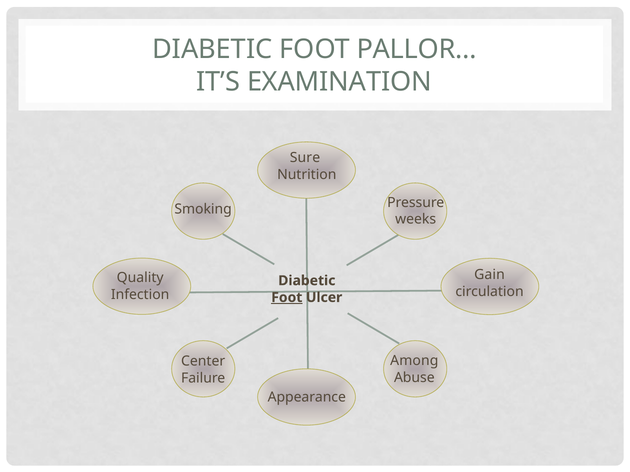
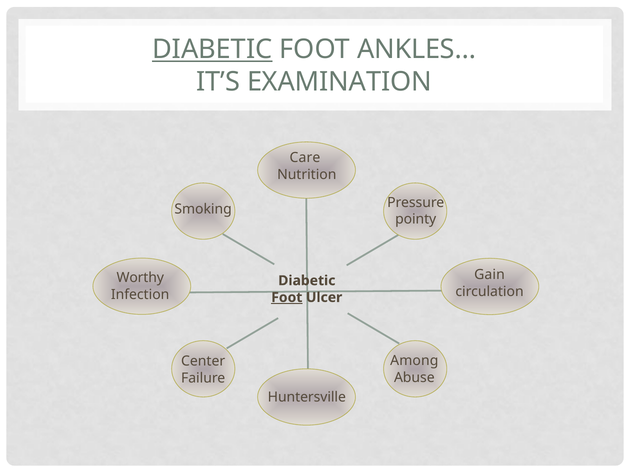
DIABETIC at (212, 50) underline: none -> present
PALLOR…: PALLOR… -> ANKLES…
Sure: Sure -> Care
weeks: weeks -> pointy
Quality: Quality -> Worthy
Appearance: Appearance -> Huntersville
